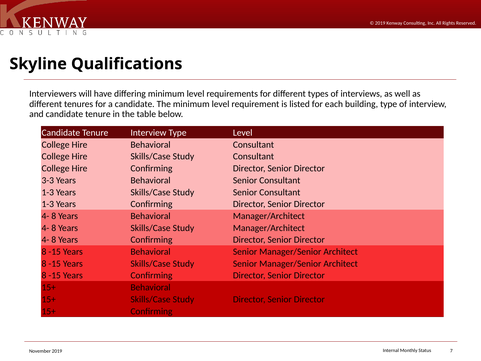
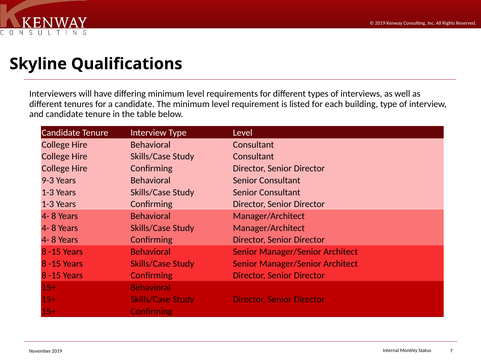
3-3: 3-3 -> 9-3
